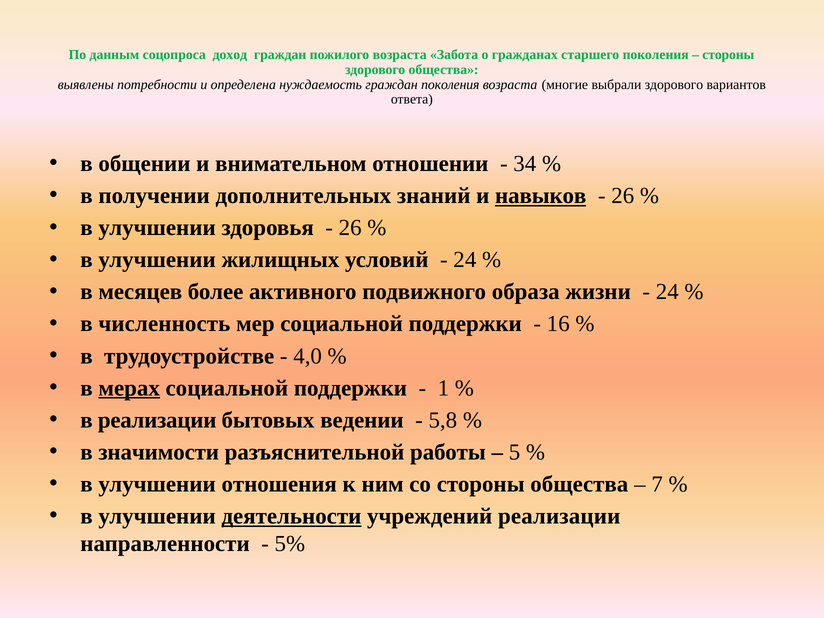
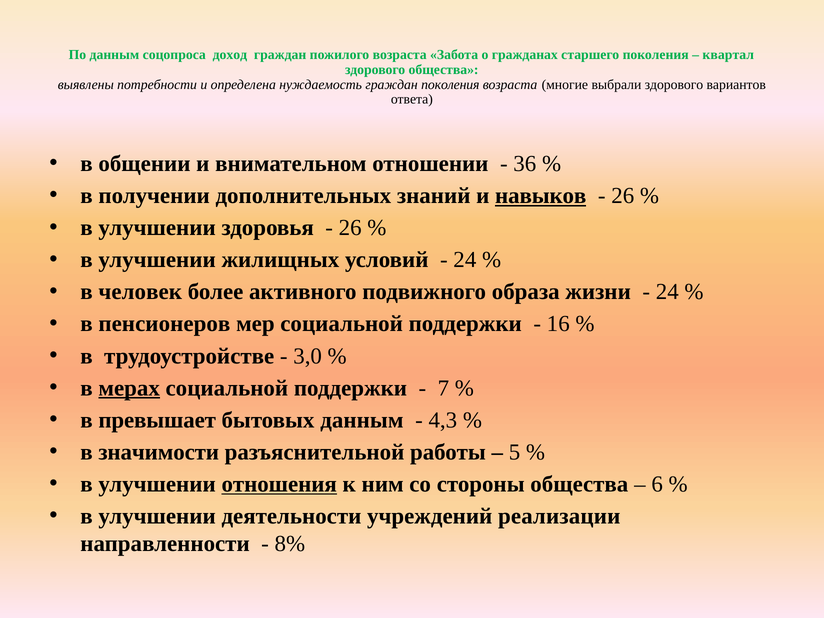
стороны at (728, 55): стороны -> квартал
34: 34 -> 36
месяцев: месяцев -> человек
численность: численность -> пенсионеров
4,0: 4,0 -> 3,0
1: 1 -> 7
в реализации: реализации -> превышает
бытовых ведении: ведении -> данным
5,8: 5,8 -> 4,3
отношения underline: none -> present
7: 7 -> 6
деятельности underline: present -> none
5%: 5% -> 8%
